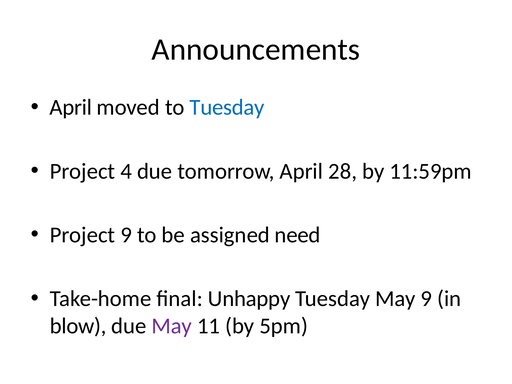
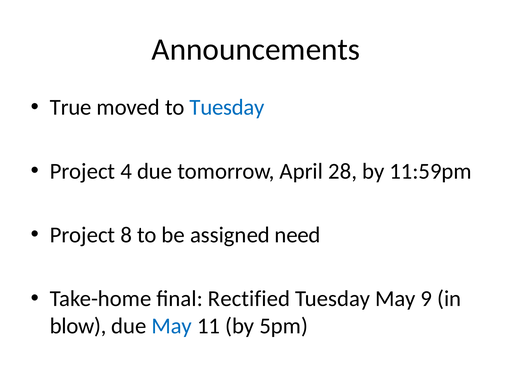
April at (71, 107): April -> True
Project 9: 9 -> 8
Unhappy: Unhappy -> Rectified
May at (172, 326) colour: purple -> blue
